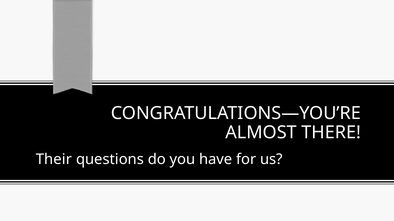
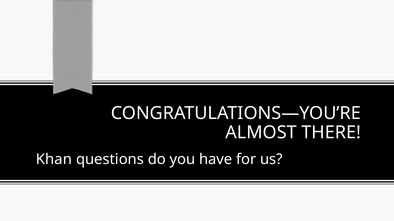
Their: Their -> Khan
